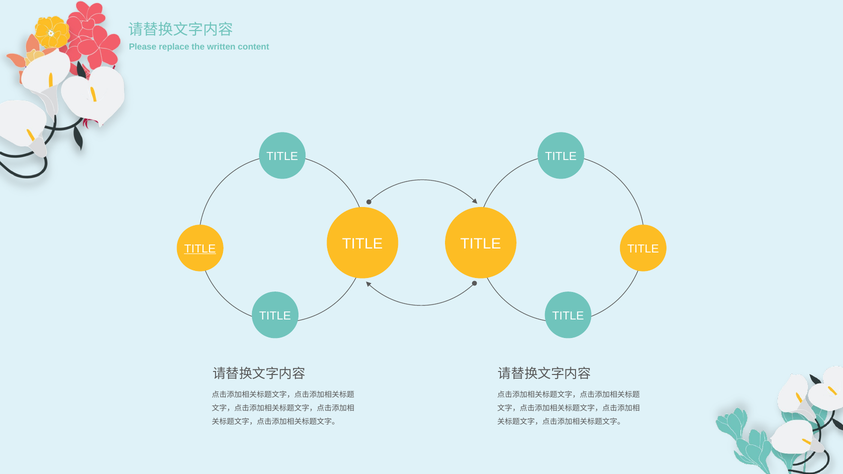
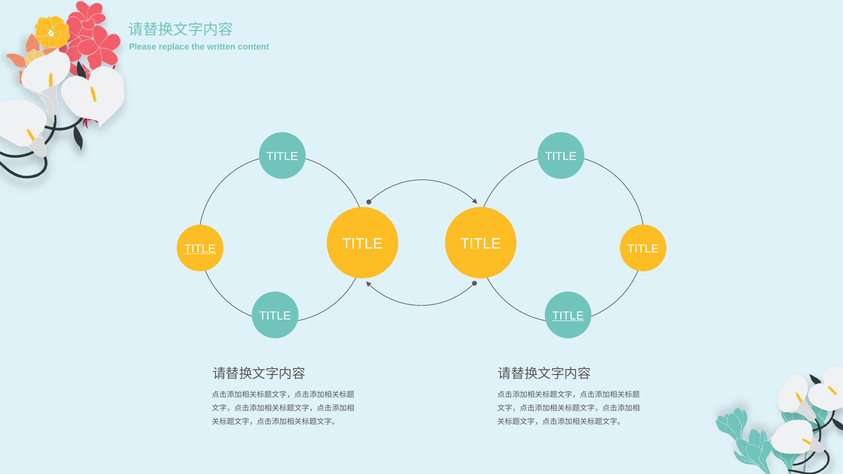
TITLE at (568, 316) underline: none -> present
